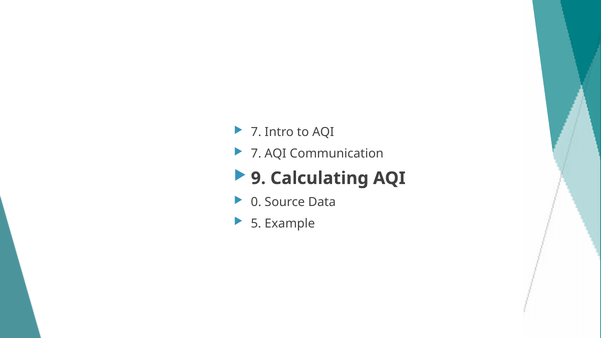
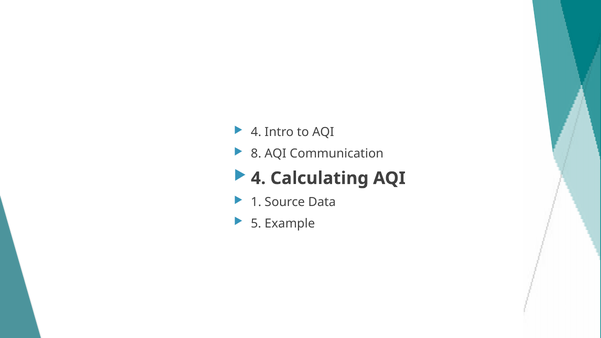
7 at (256, 132): 7 -> 4
7 at (256, 154): 7 -> 8
9 at (258, 178): 9 -> 4
0: 0 -> 1
